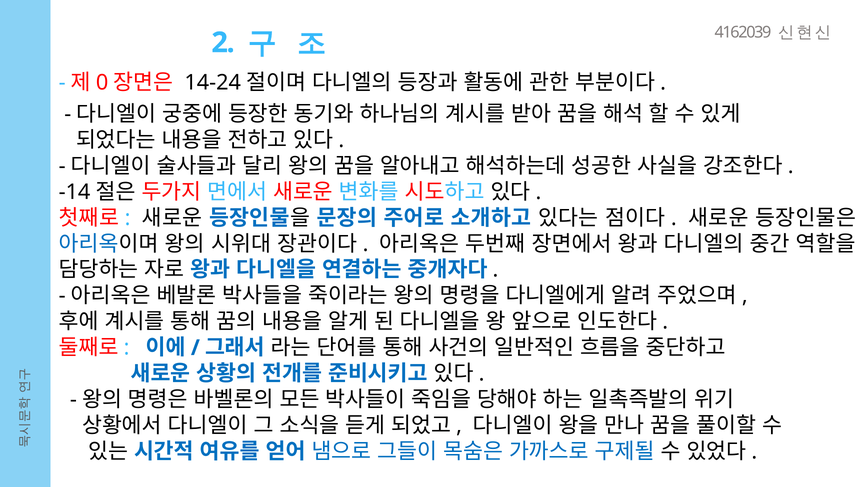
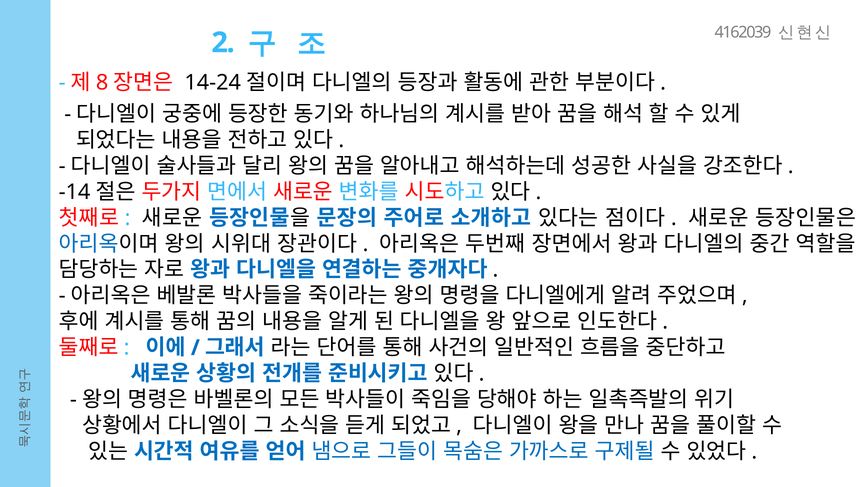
0: 0 -> 8
